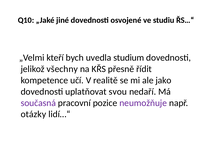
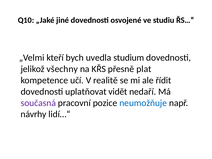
řídit: řídit -> plat
jako: jako -> řídit
svou: svou -> vidět
neumožňuje colour: purple -> blue
otázky: otázky -> návrhy
